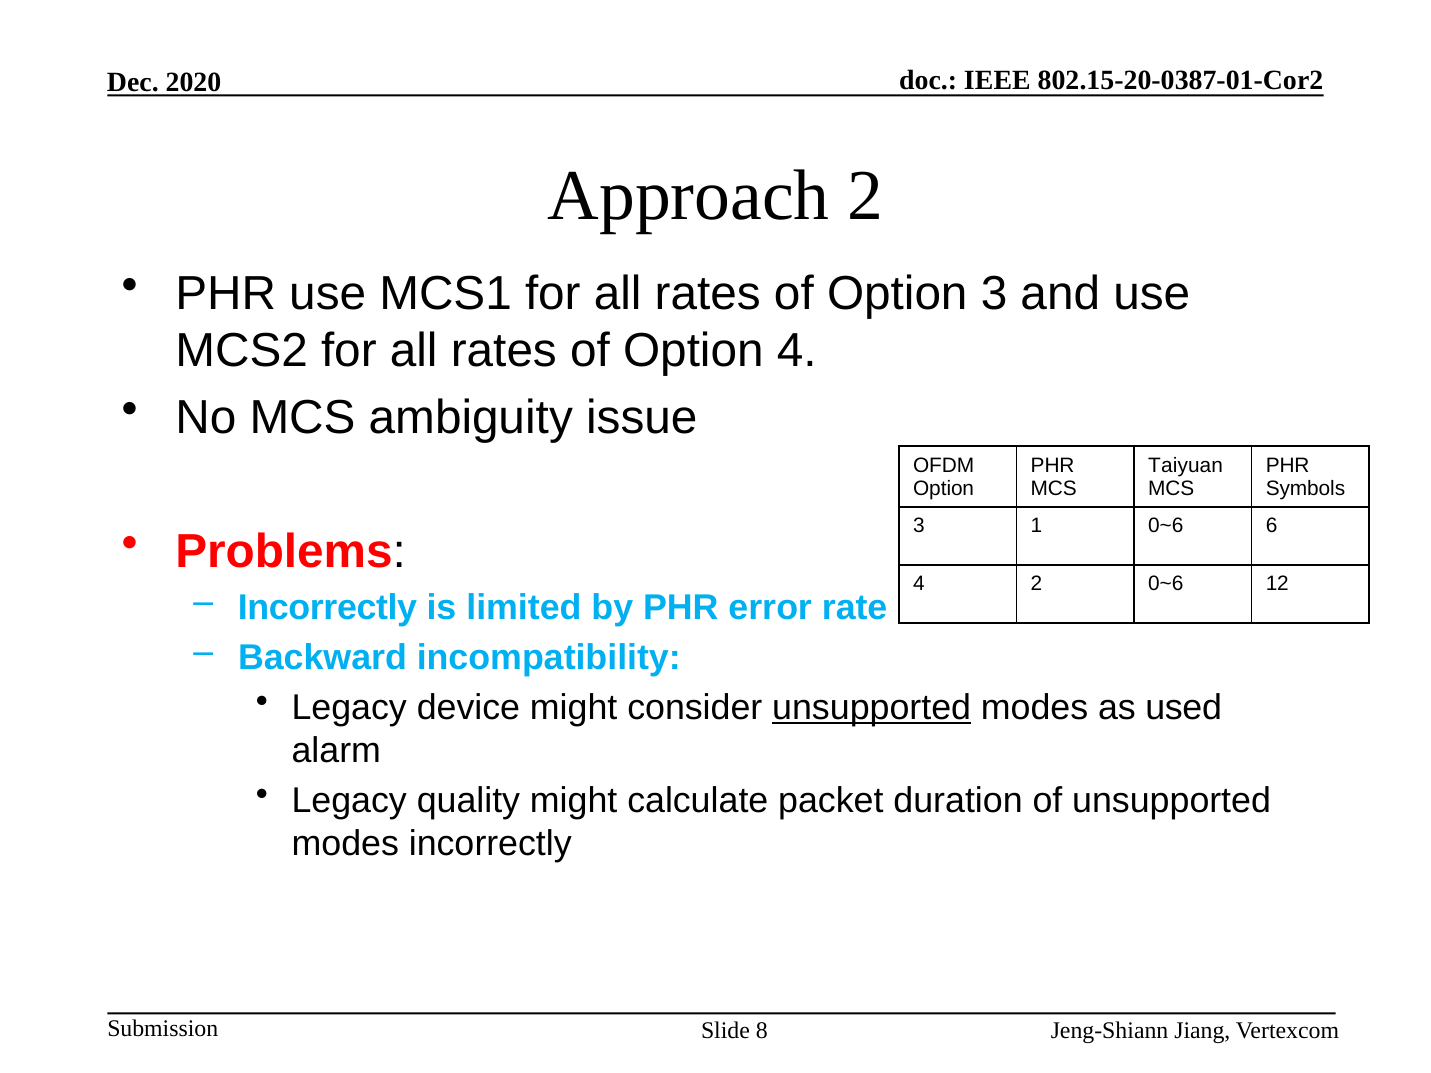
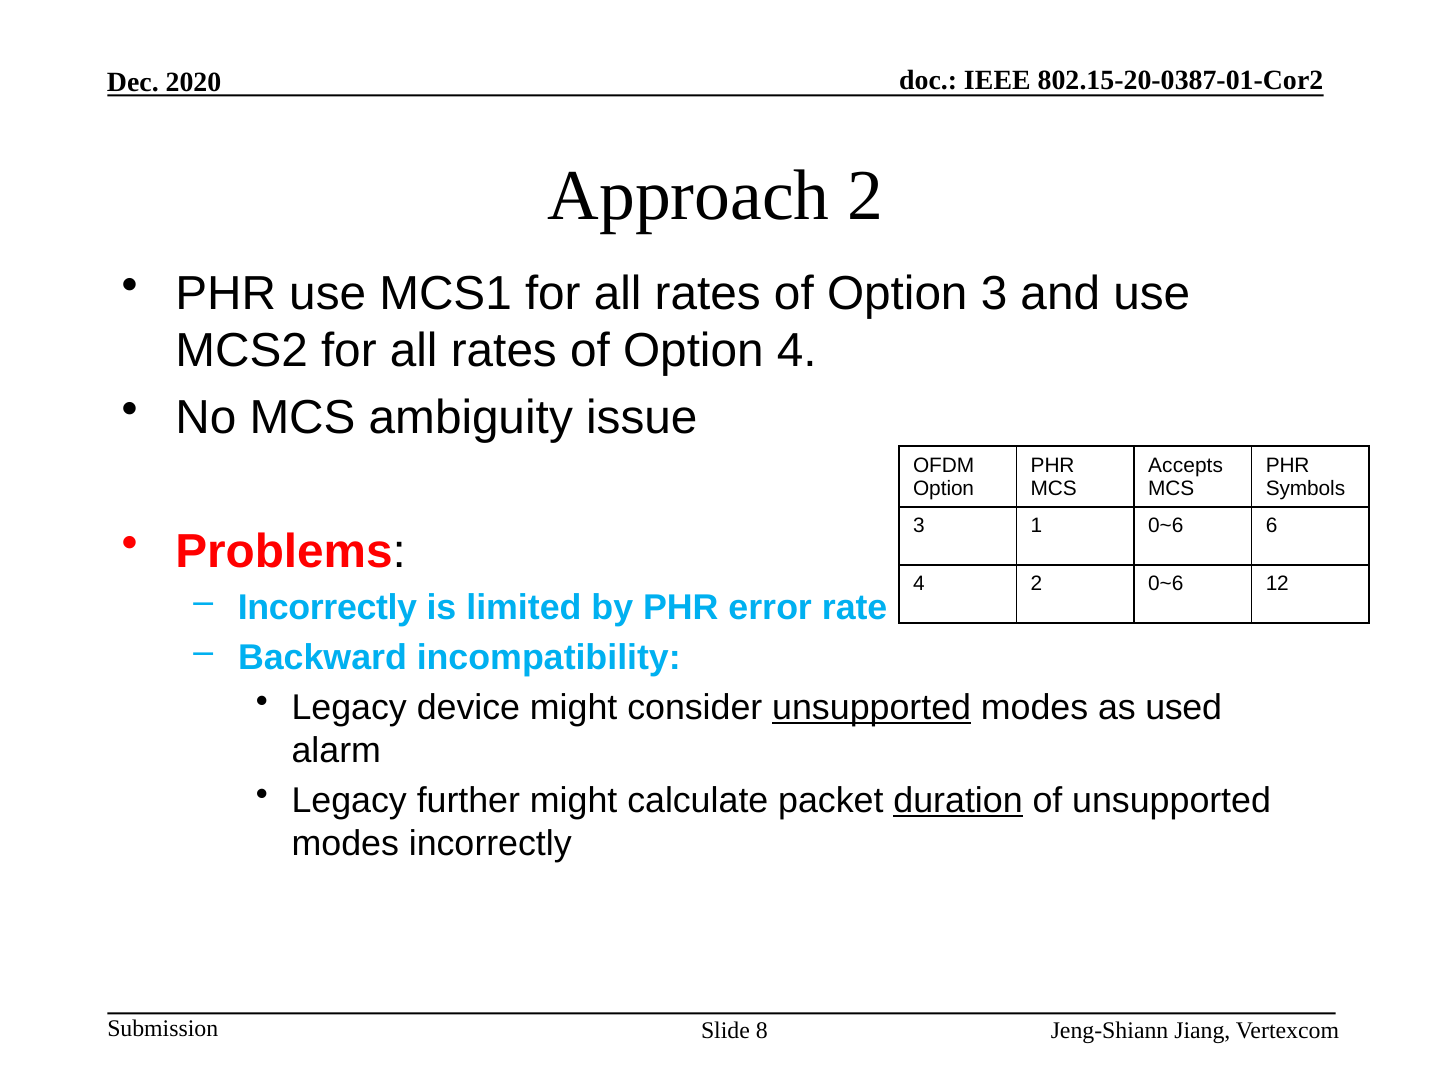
Taiyuan: Taiyuan -> Accepts
quality: quality -> further
duration underline: none -> present
